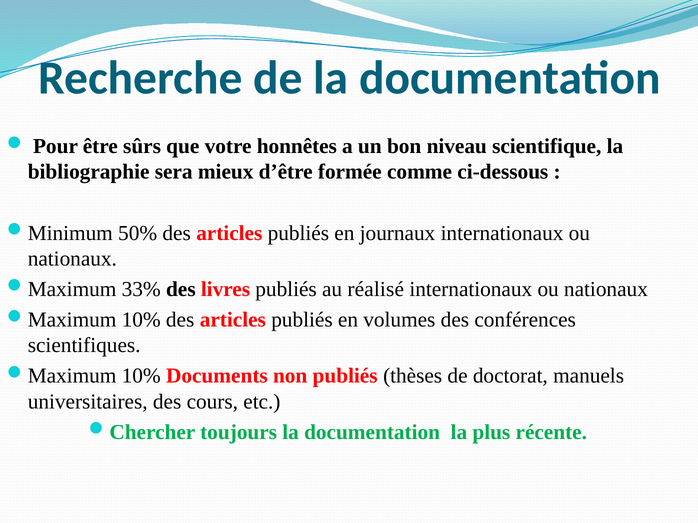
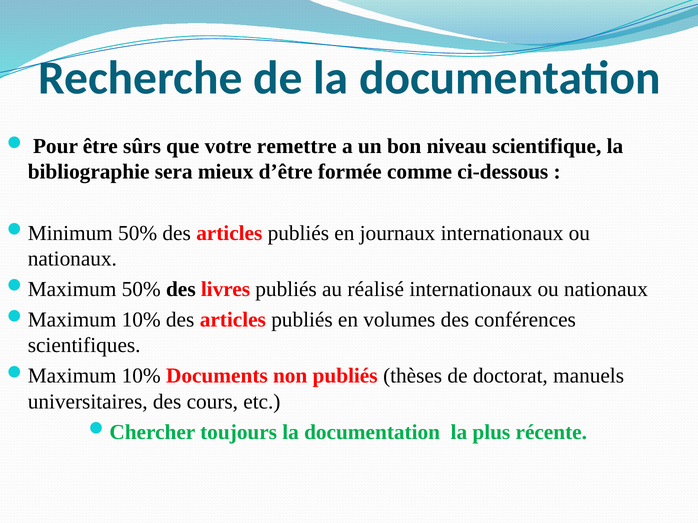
honnêtes: honnêtes -> remettre
33% at (141, 290): 33% -> 50%
